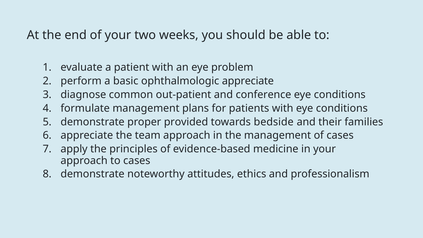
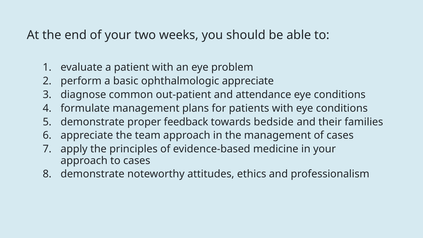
conference: conference -> attendance
provided: provided -> feedback
